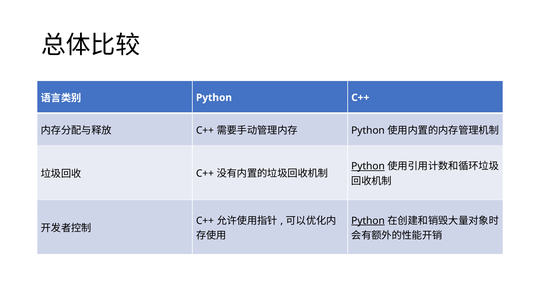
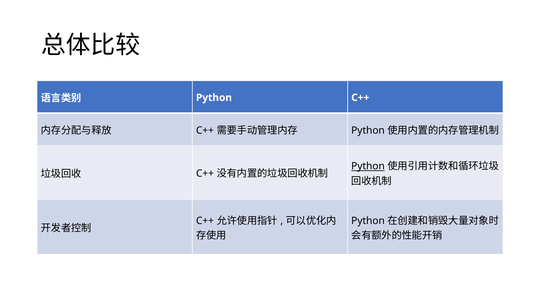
Python at (368, 220) underline: present -> none
